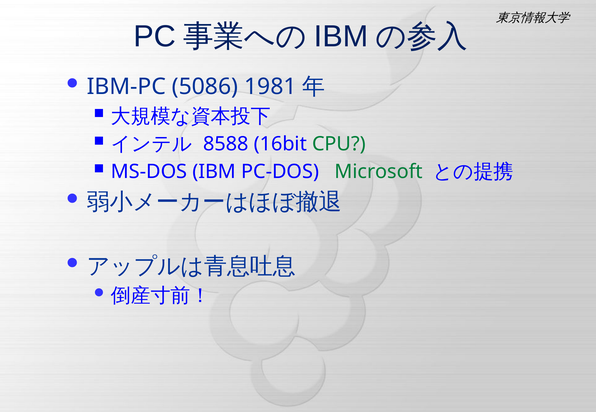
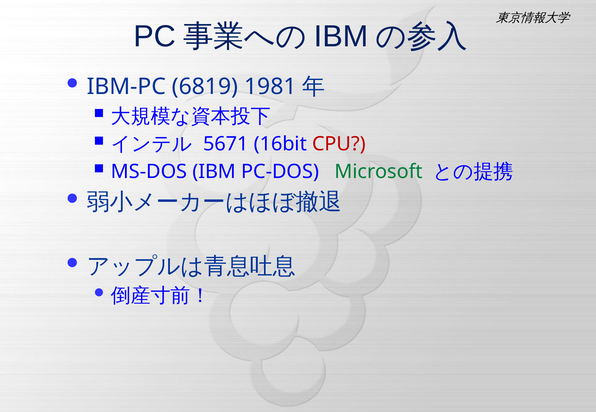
5086: 5086 -> 6819
8588: 8588 -> 5671
CPU colour: green -> red
